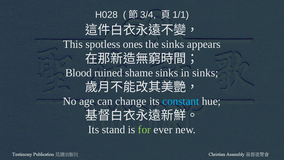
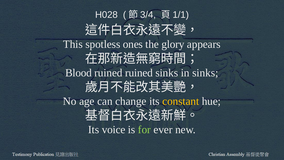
the sinks: sinks -> glory
ruined shame: shame -> ruined
constant colour: light blue -> yellow
stand: stand -> voice
